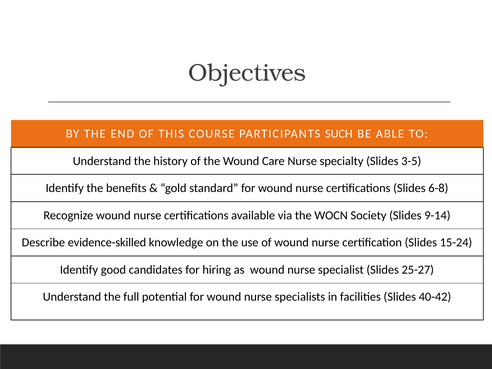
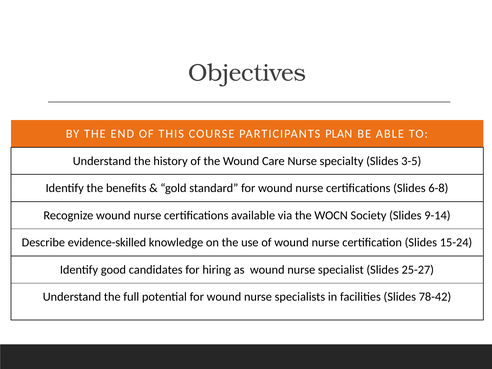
SUCH: SUCH -> PLAN
40-42: 40-42 -> 78-42
